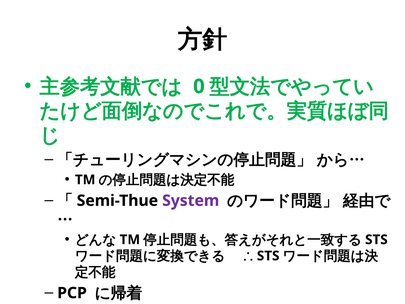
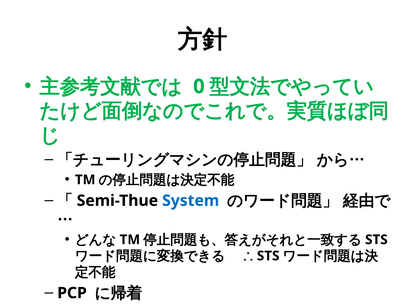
System colour: purple -> blue
